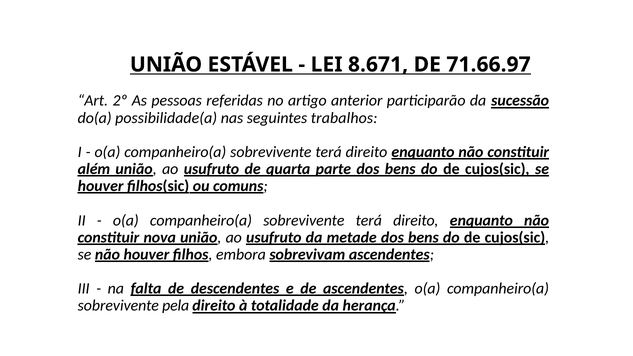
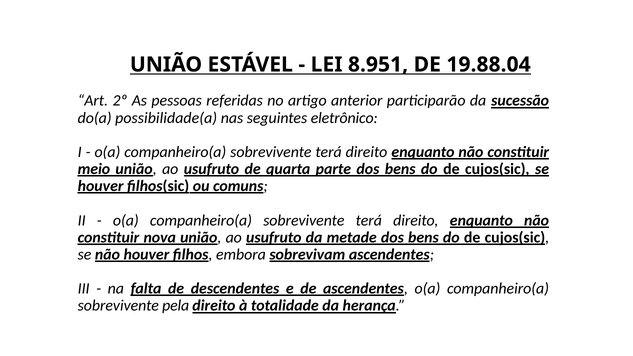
8.671: 8.671 -> 8.951
71.66.97: 71.66.97 -> 19.88.04
trabalhos: trabalhos -> eletrônico
além: além -> meio
